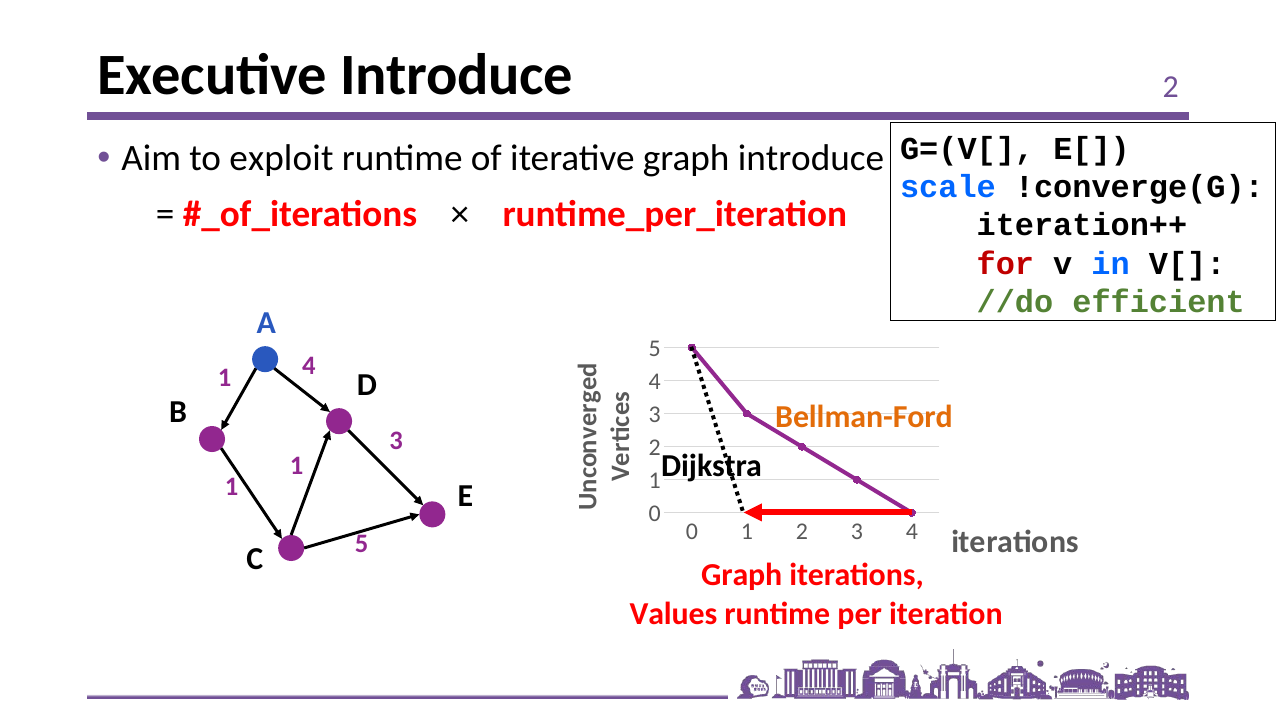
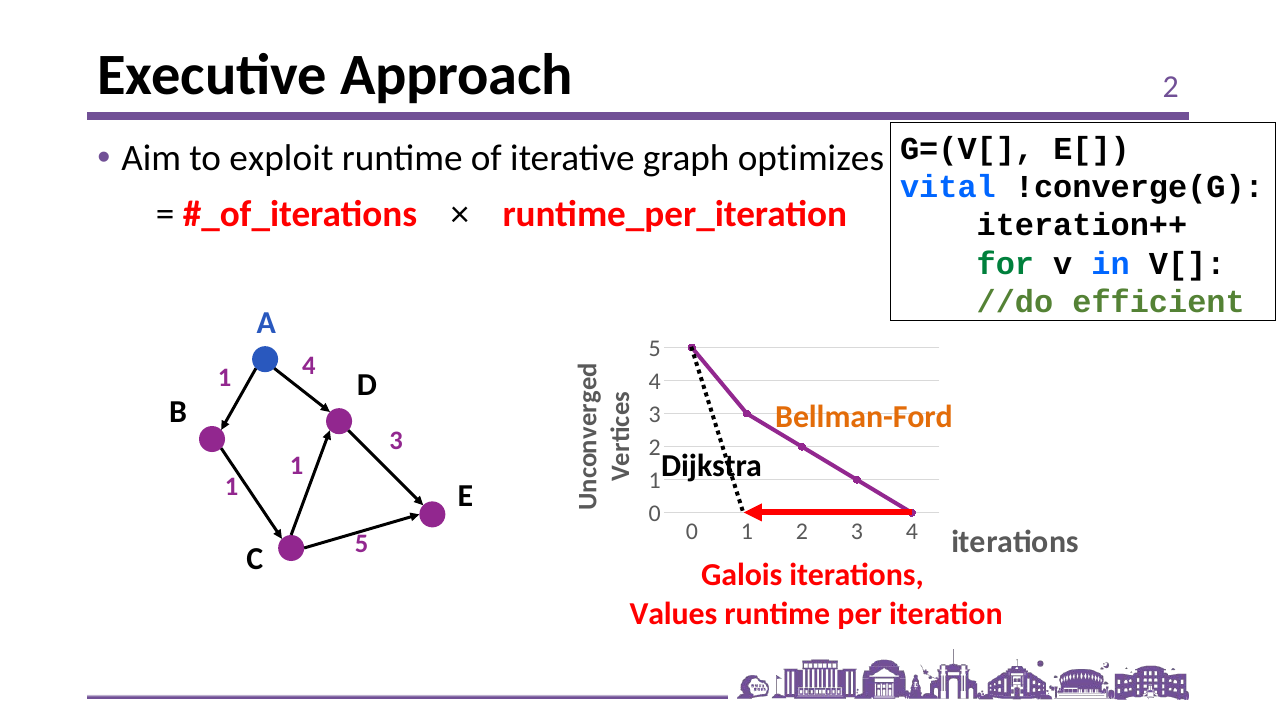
Executive Introduce: Introduce -> Approach
graph introduce: introduce -> optimizes
scale: scale -> vital
for colour: red -> green
Graph at (742, 575): Graph -> Galois
